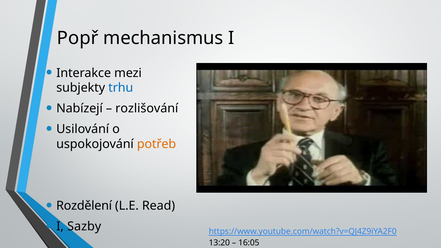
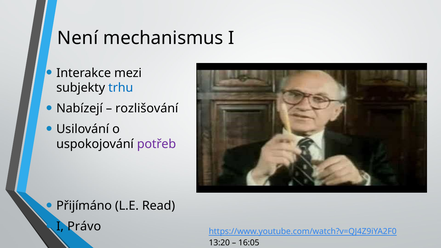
Popř: Popř -> Není
potřeb colour: orange -> purple
Rozdělení: Rozdělení -> Přijímáno
Sazby: Sazby -> Právo
